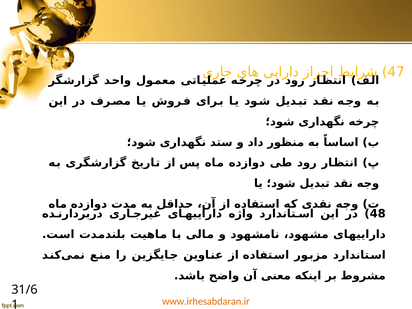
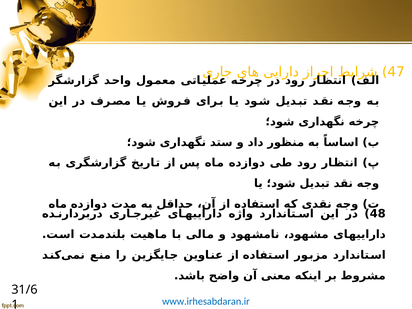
www.irhesabdaran.ir colour: orange -> blue
